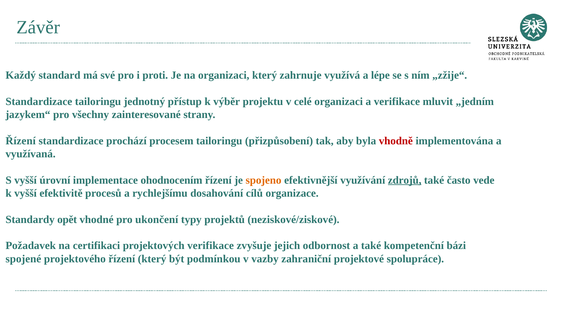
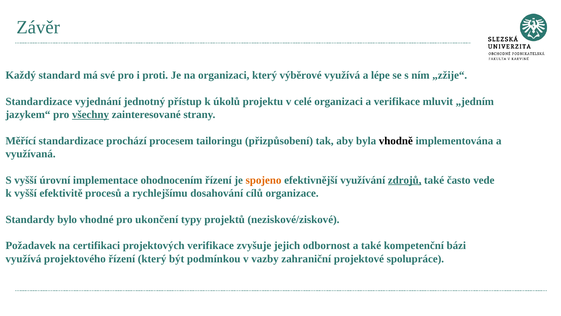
zahrnuje: zahrnuje -> výběrové
Standardizace tailoringu: tailoringu -> vyjednání
výběr: výběr -> úkolů
všechny underline: none -> present
Řízení at (21, 141): Řízení -> Měřící
vhodně colour: red -> black
opět: opět -> bylo
spojené at (23, 258): spojené -> využívá
